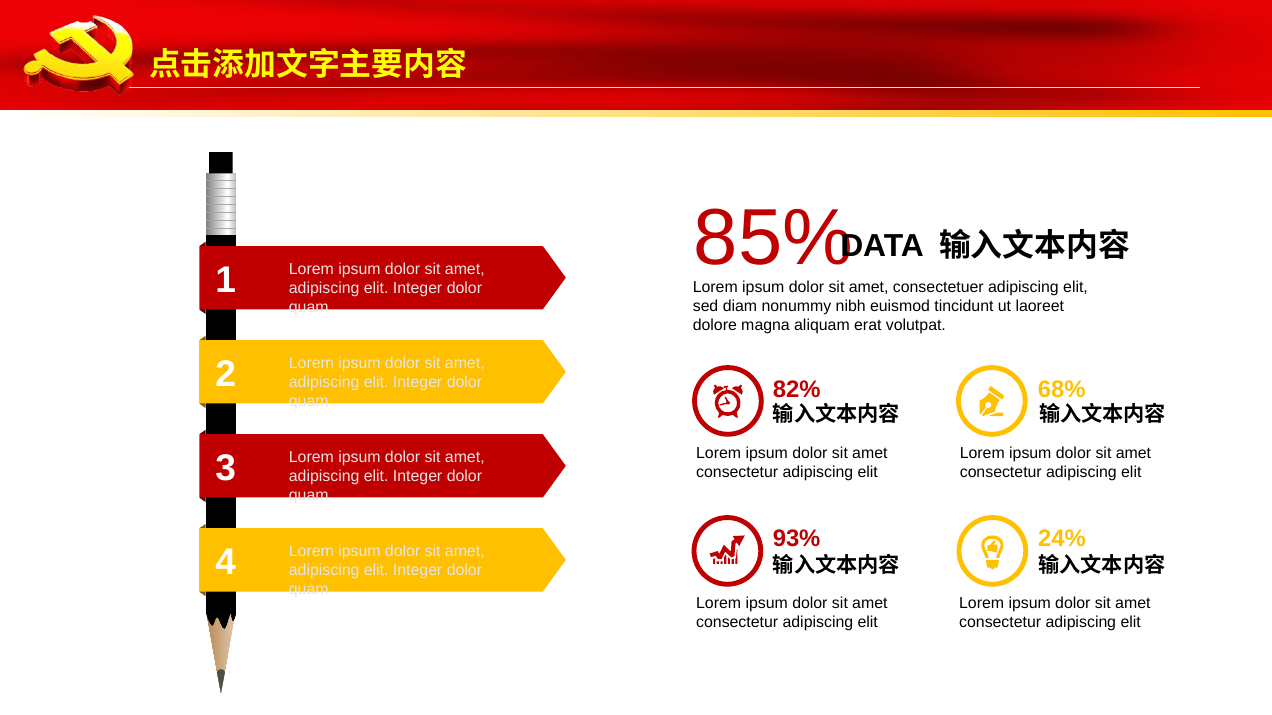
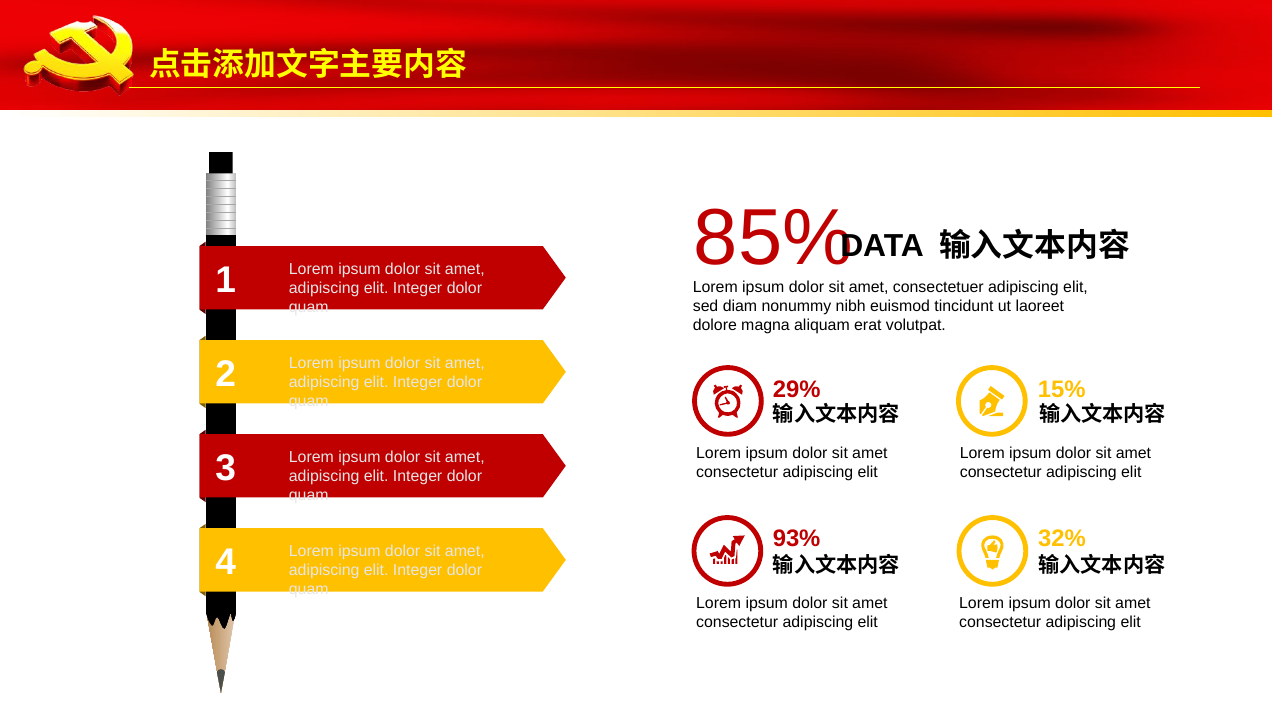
82%: 82% -> 29%
68%: 68% -> 15%
24%: 24% -> 32%
